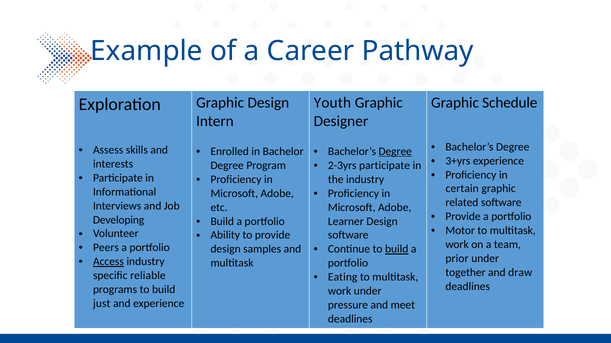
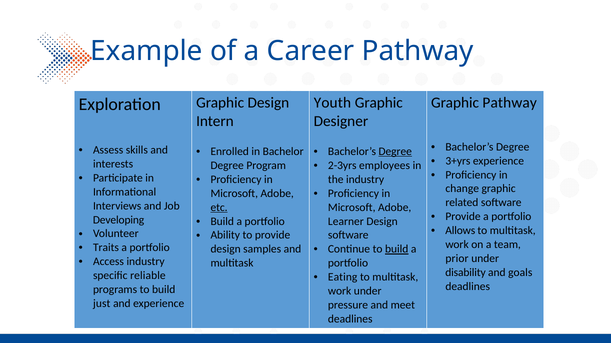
Graphic Schedule: Schedule -> Pathway
2-3yrs participate: participate -> employees
certain: certain -> change
etc underline: none -> present
Motor: Motor -> Allows
Peers: Peers -> Traits
Access underline: present -> none
together: together -> disability
draw: draw -> goals
